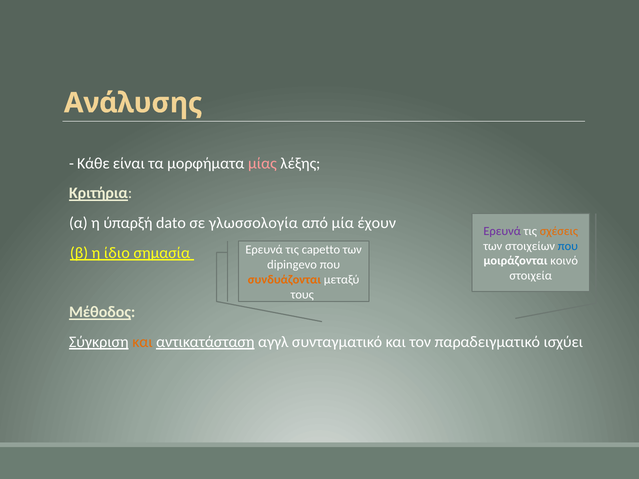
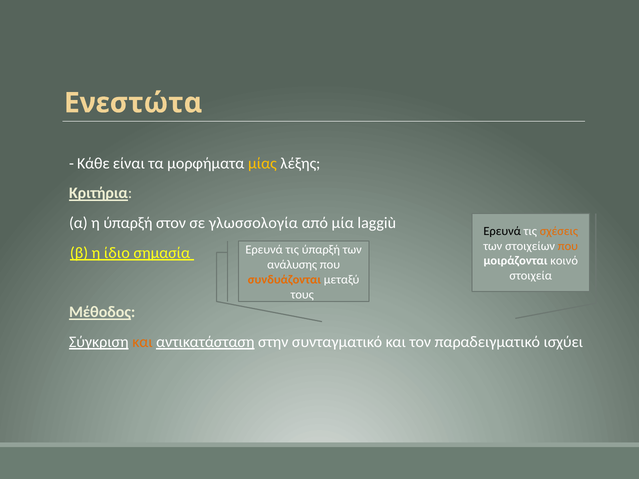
Ανάλυσης: Ανάλυσης -> Ενεστώτα
μίας colour: pink -> yellow
dato: dato -> στον
έχουν: έχουν -> laggiù
Ερευνά at (502, 231) colour: purple -> black
που at (568, 246) colour: blue -> orange
τις capetto: capetto -> ύπαρξή
dipingevo: dipingevo -> ανάλυσης
αγγλ: αγγλ -> στην
